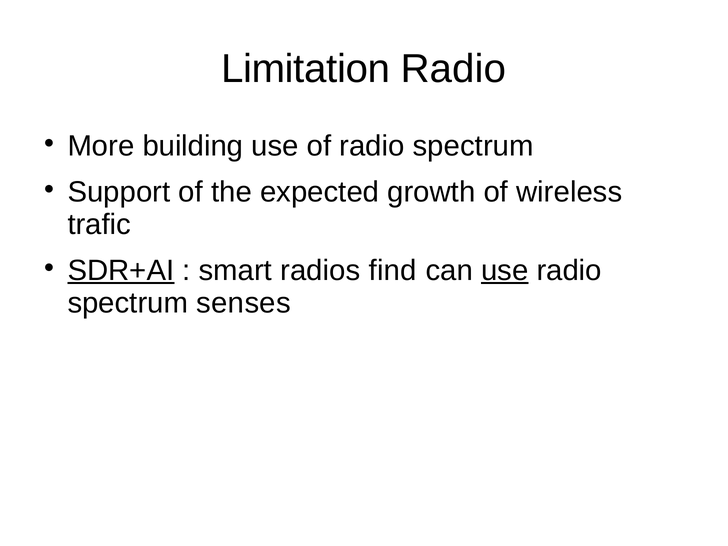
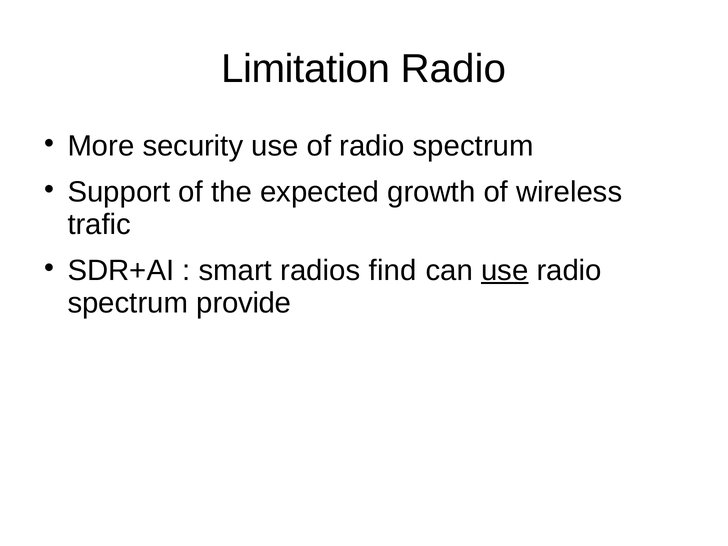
building: building -> security
SDR+AI underline: present -> none
senses: senses -> provide
